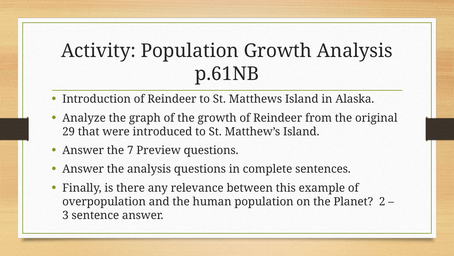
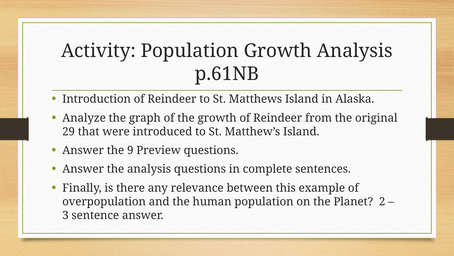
7: 7 -> 9
